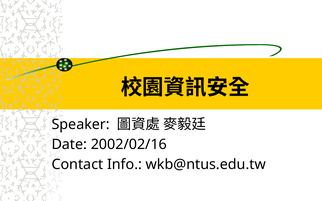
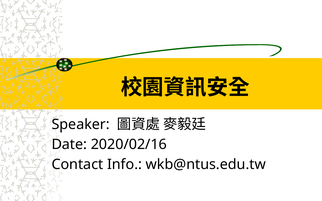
2002/02/16: 2002/02/16 -> 2020/02/16
